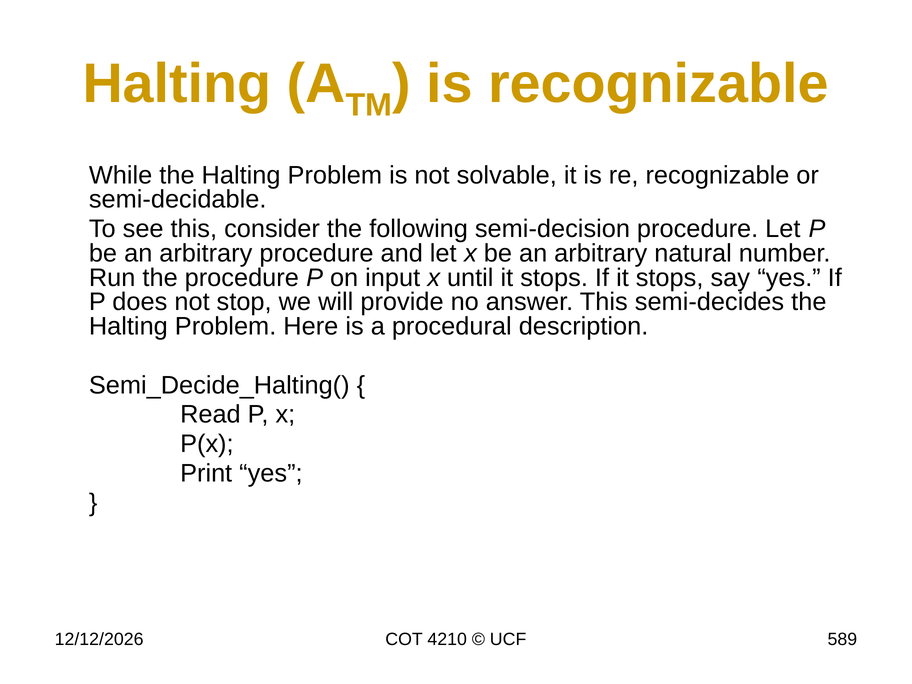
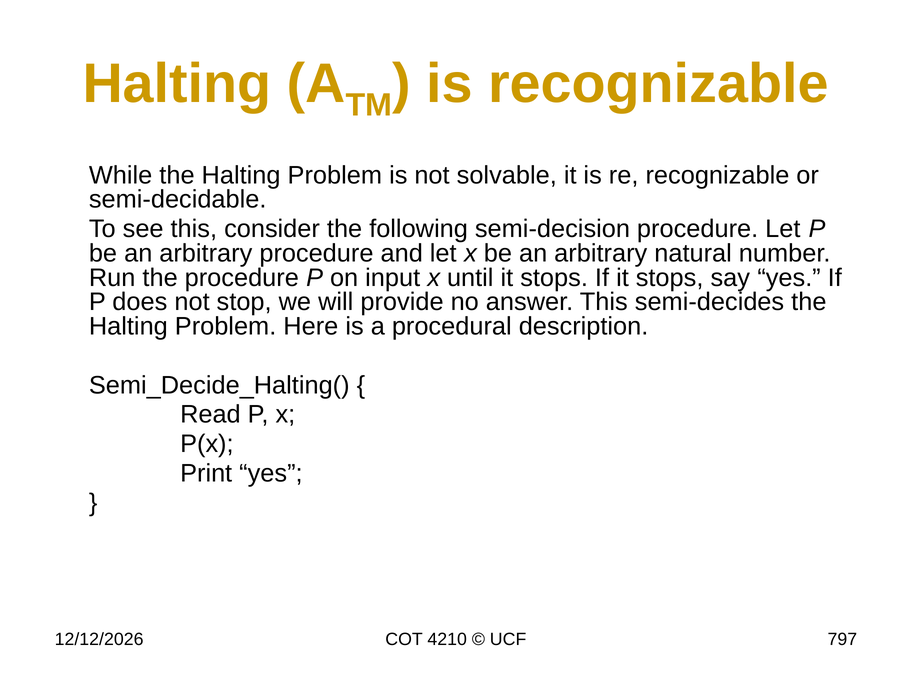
589: 589 -> 797
